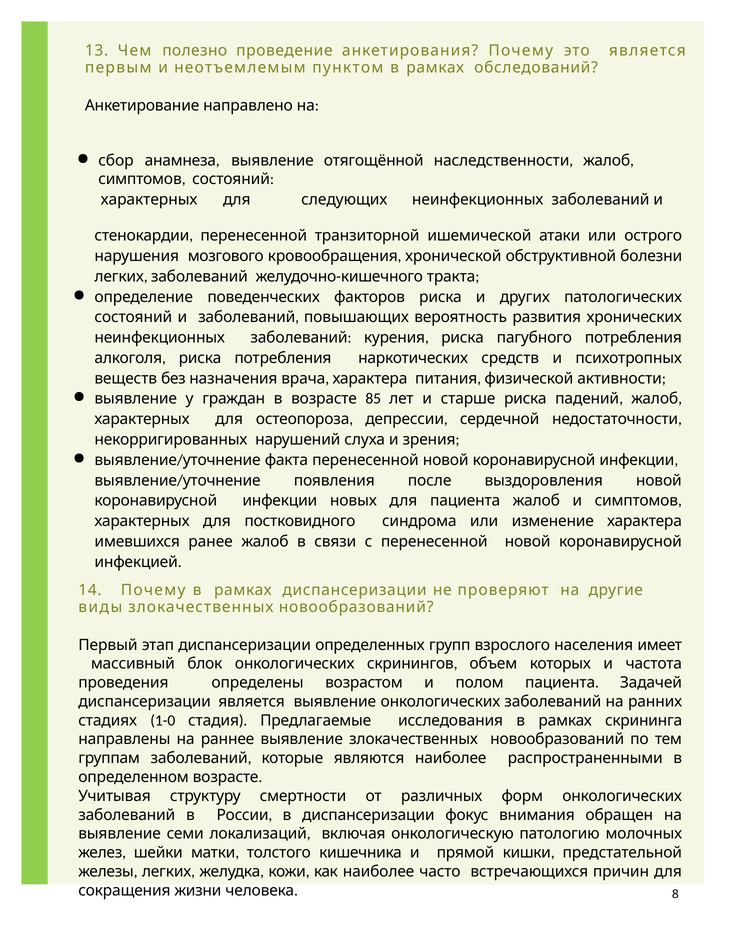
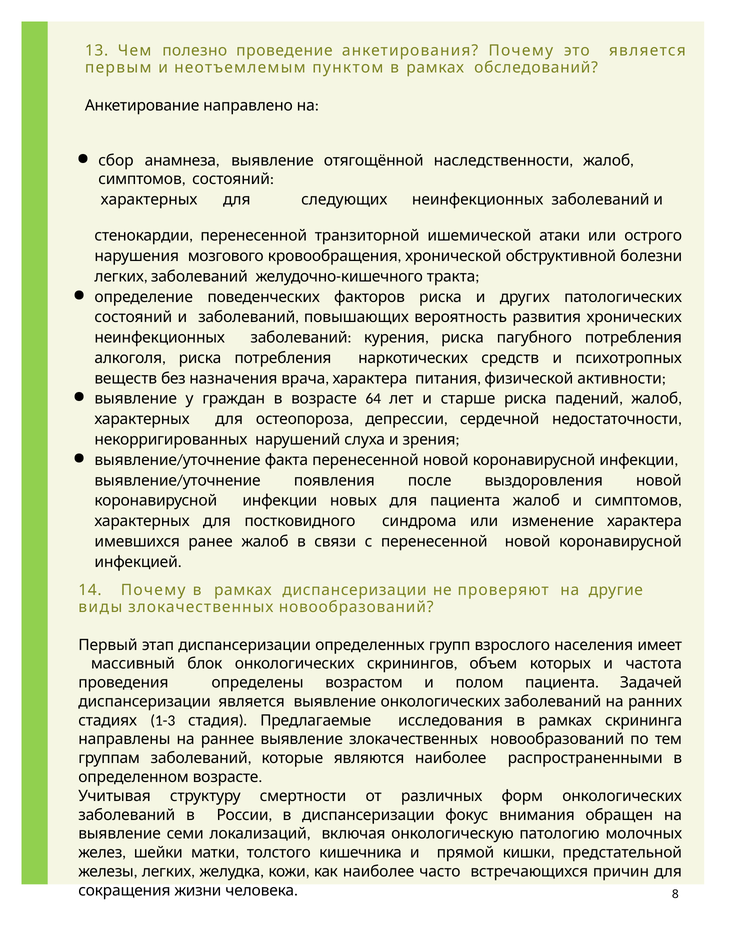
85: 85 -> 64
1-0: 1-0 -> 1-3
